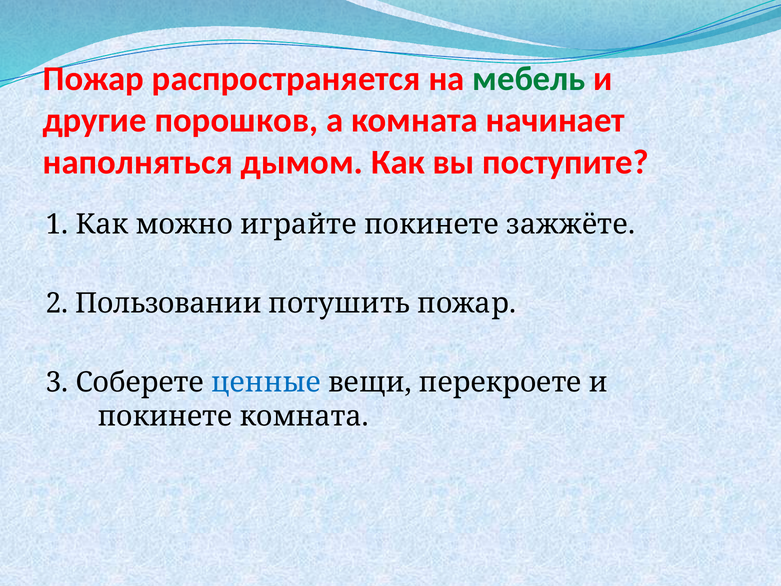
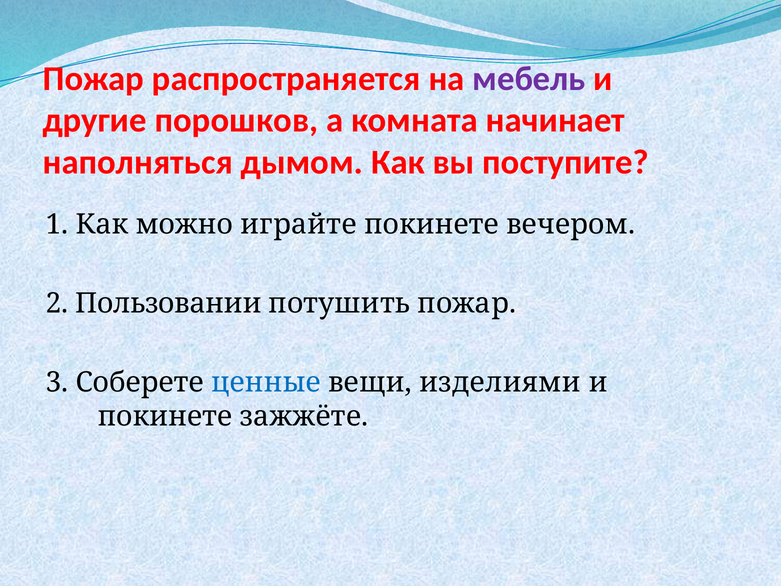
мебель colour: green -> purple
зажжёте: зажжёте -> вечером
перекроете: перекроете -> изделиями
покинете комната: комната -> зажжёте
